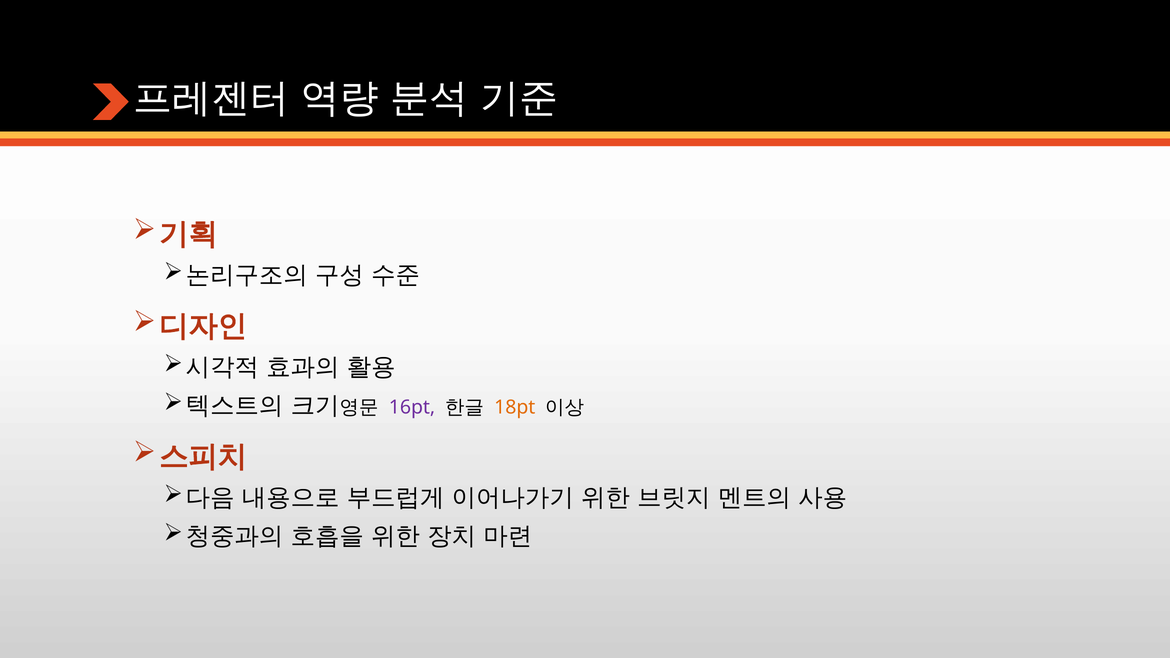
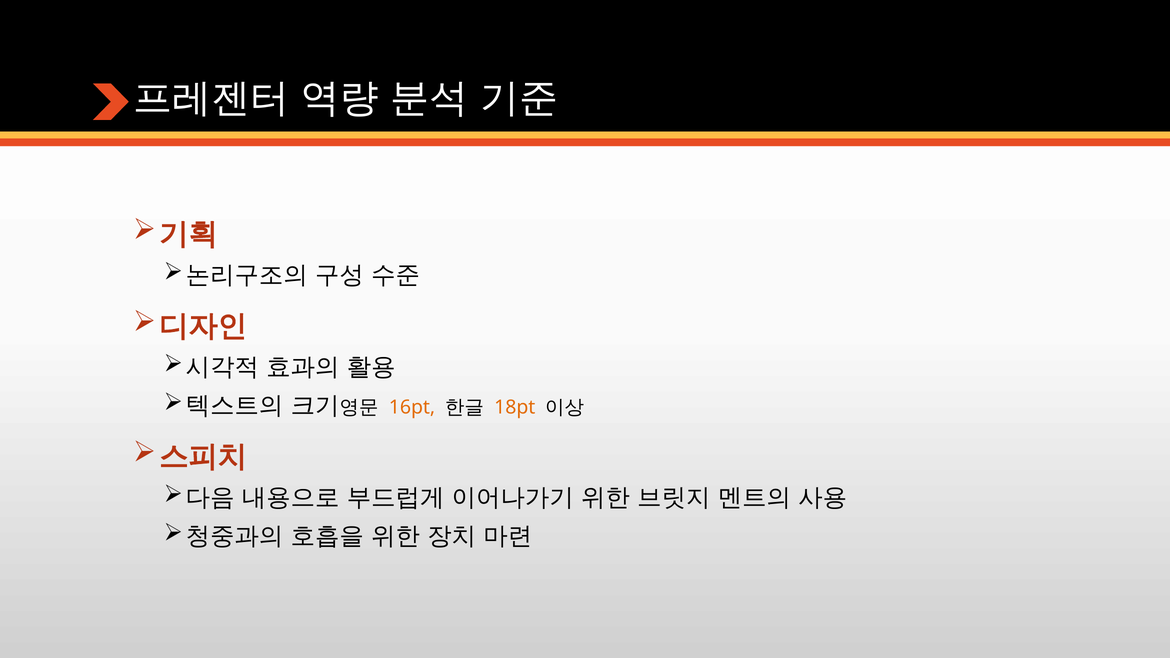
16pt colour: purple -> orange
